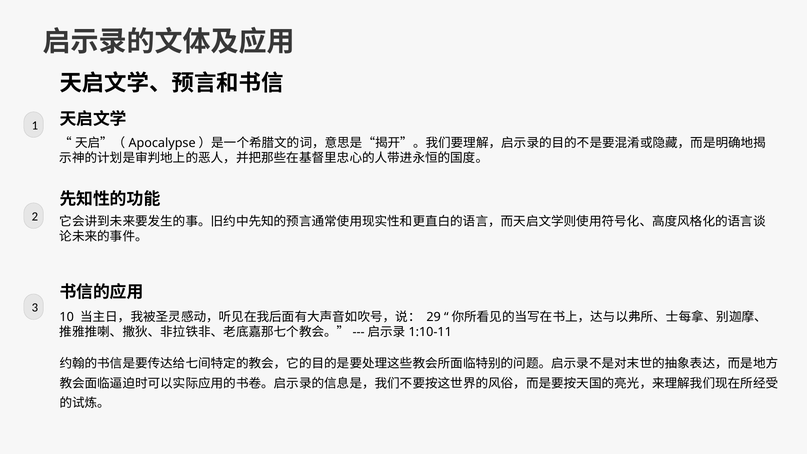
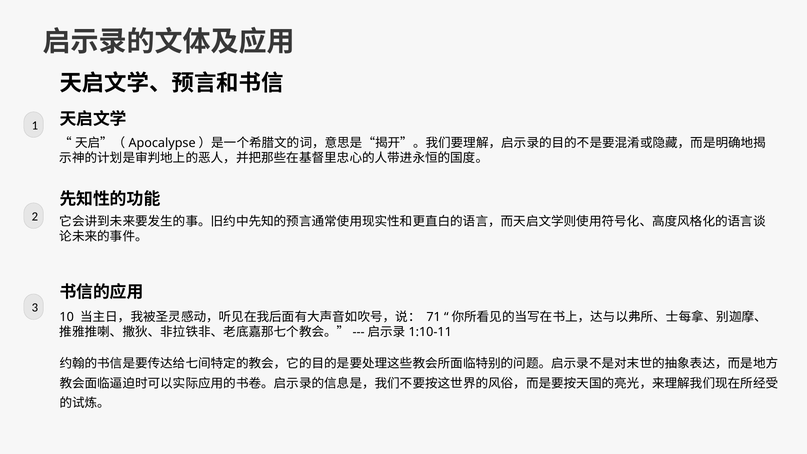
29: 29 -> 71
